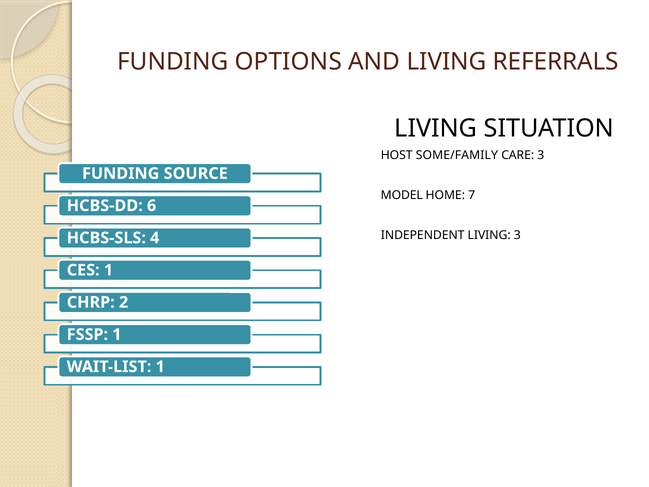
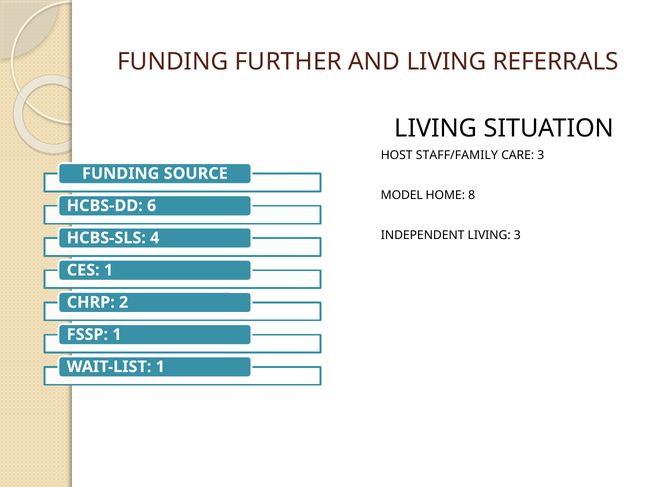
OPTIONS: OPTIONS -> FURTHER
SOME/FAMILY: SOME/FAMILY -> STAFF/FAMILY
7: 7 -> 8
